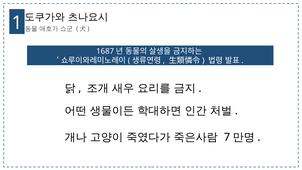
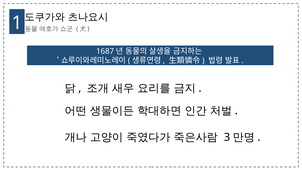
7: 7 -> 3
